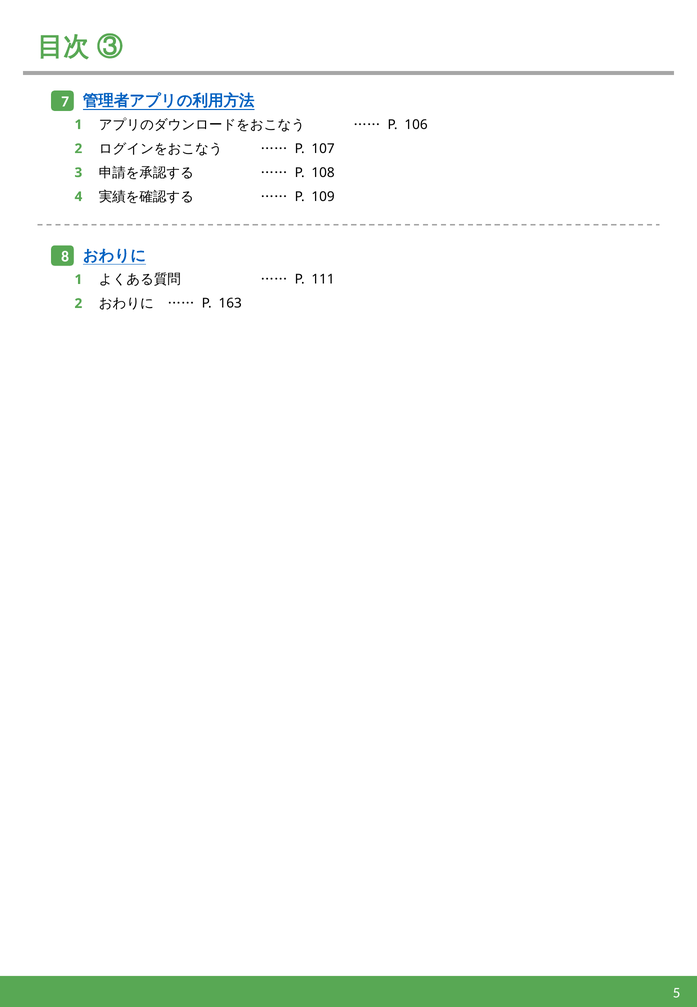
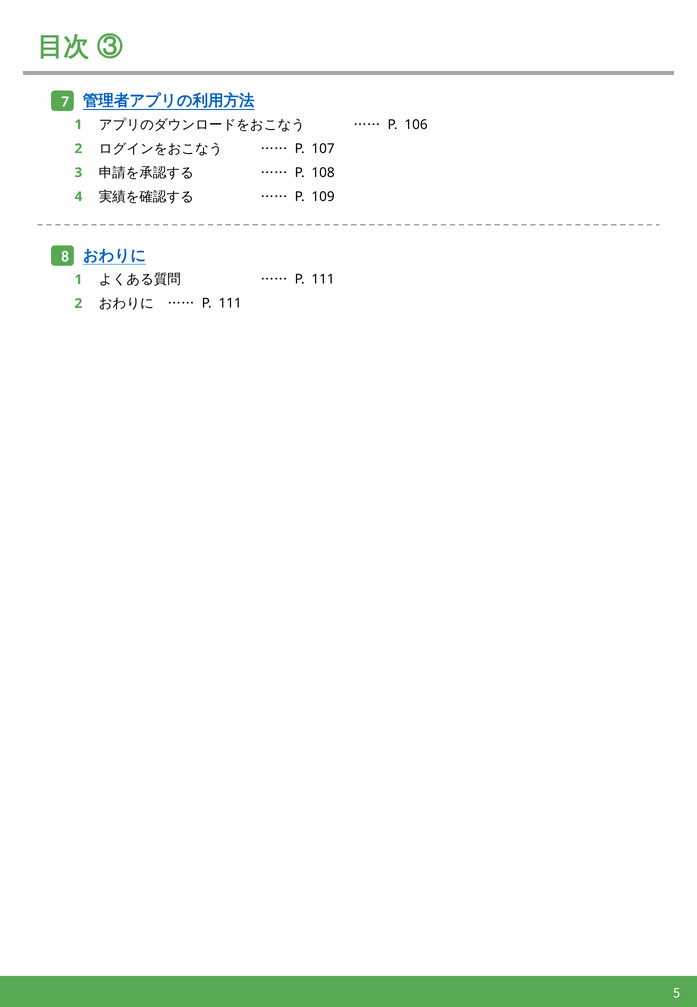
163 at (230, 304): 163 -> 111
